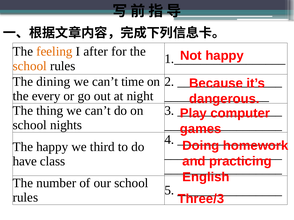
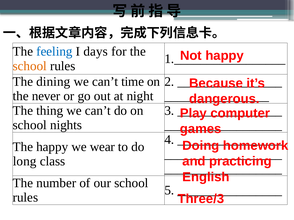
feeling colour: orange -> blue
after: after -> days
every: every -> never
third: third -> wear
have: have -> long
